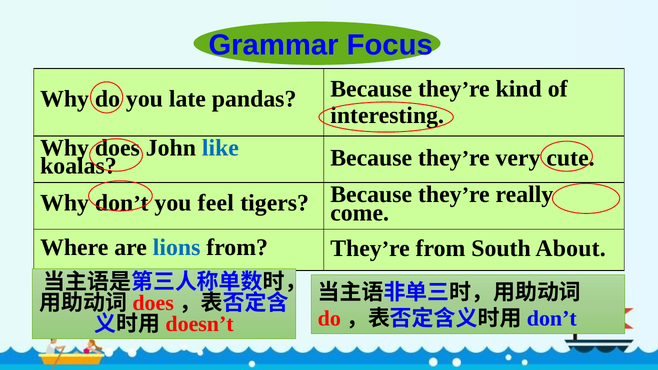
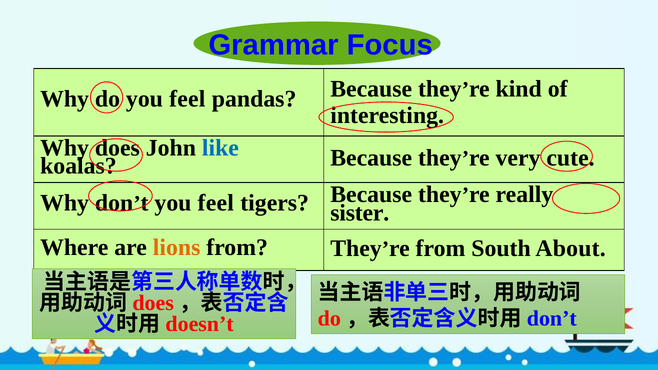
do you late: late -> feel
come: come -> sister
lions colour: blue -> orange
